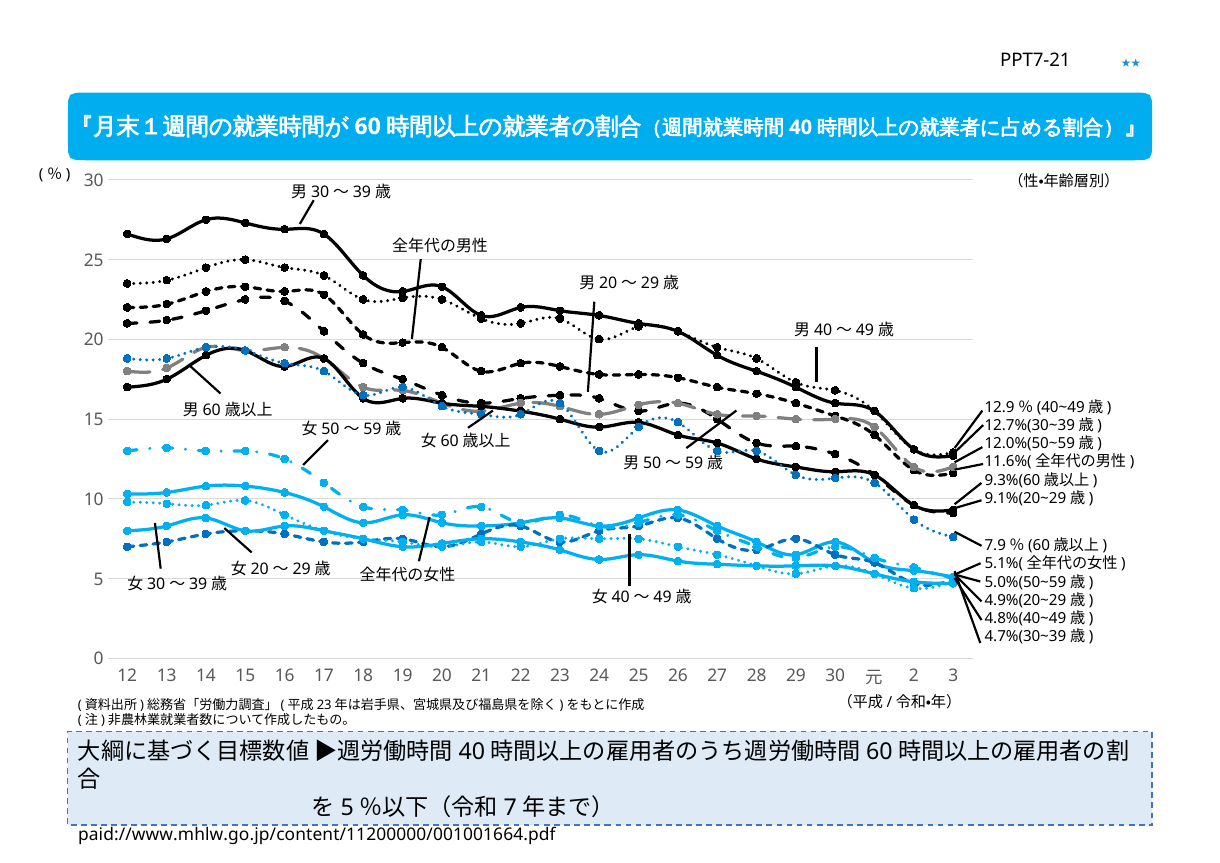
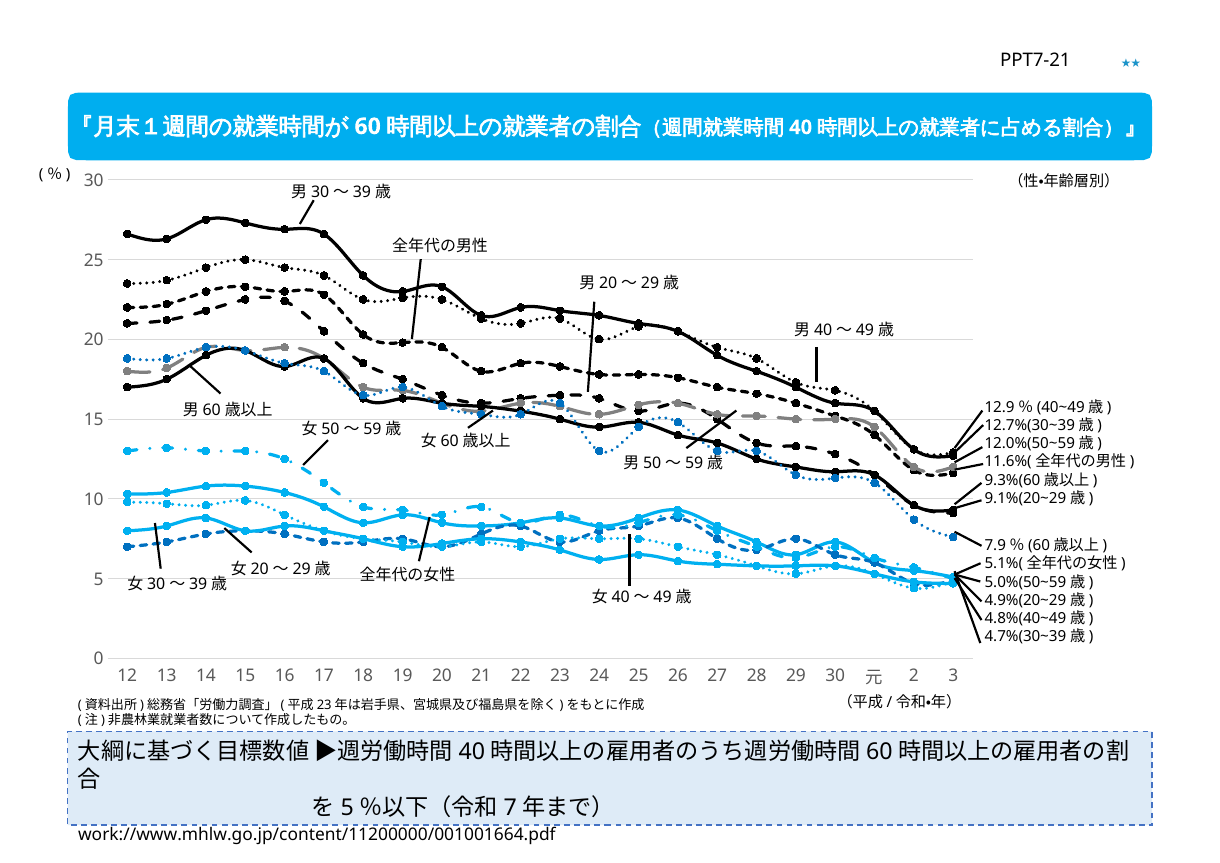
paid://www.mhlw.go.jp/content/11200000/001001664.pdf: paid://www.mhlw.go.jp/content/11200000/001001664.pdf -> work://www.mhlw.go.jp/content/11200000/001001664.pdf
